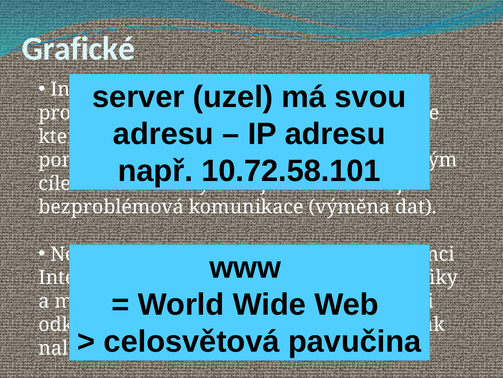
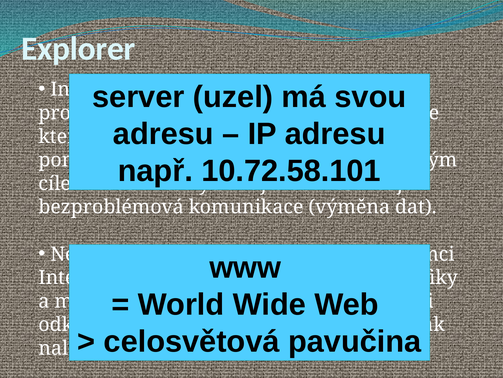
Grafické: Grafické -> Explorer
